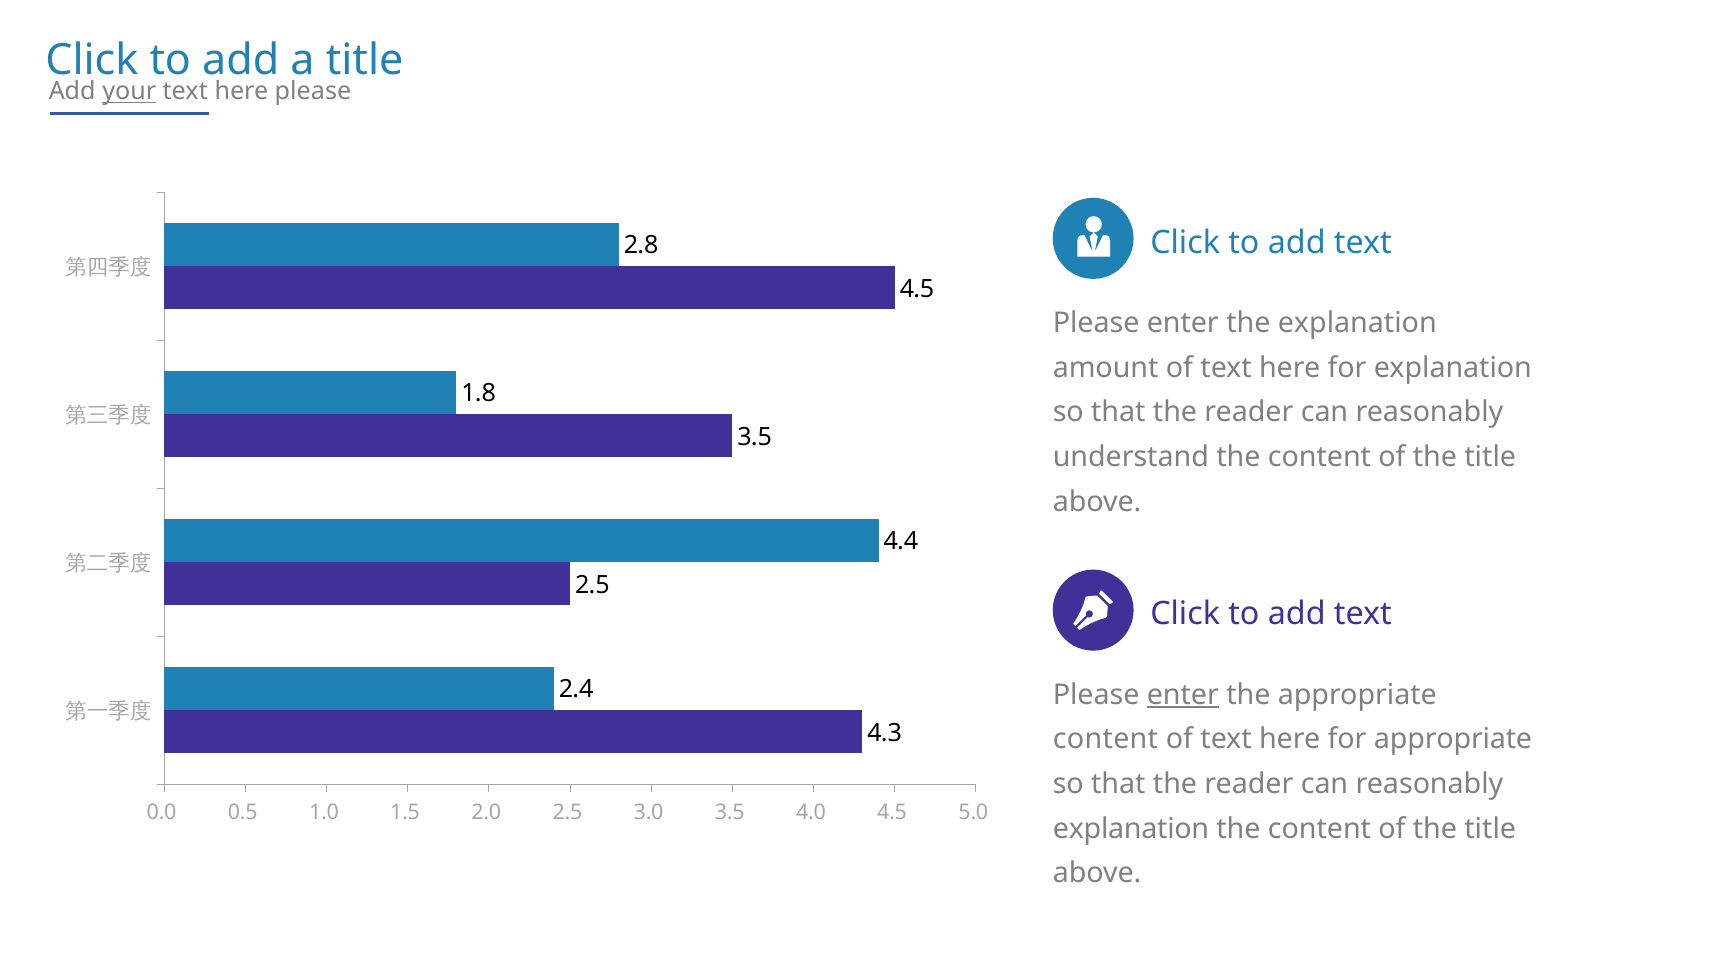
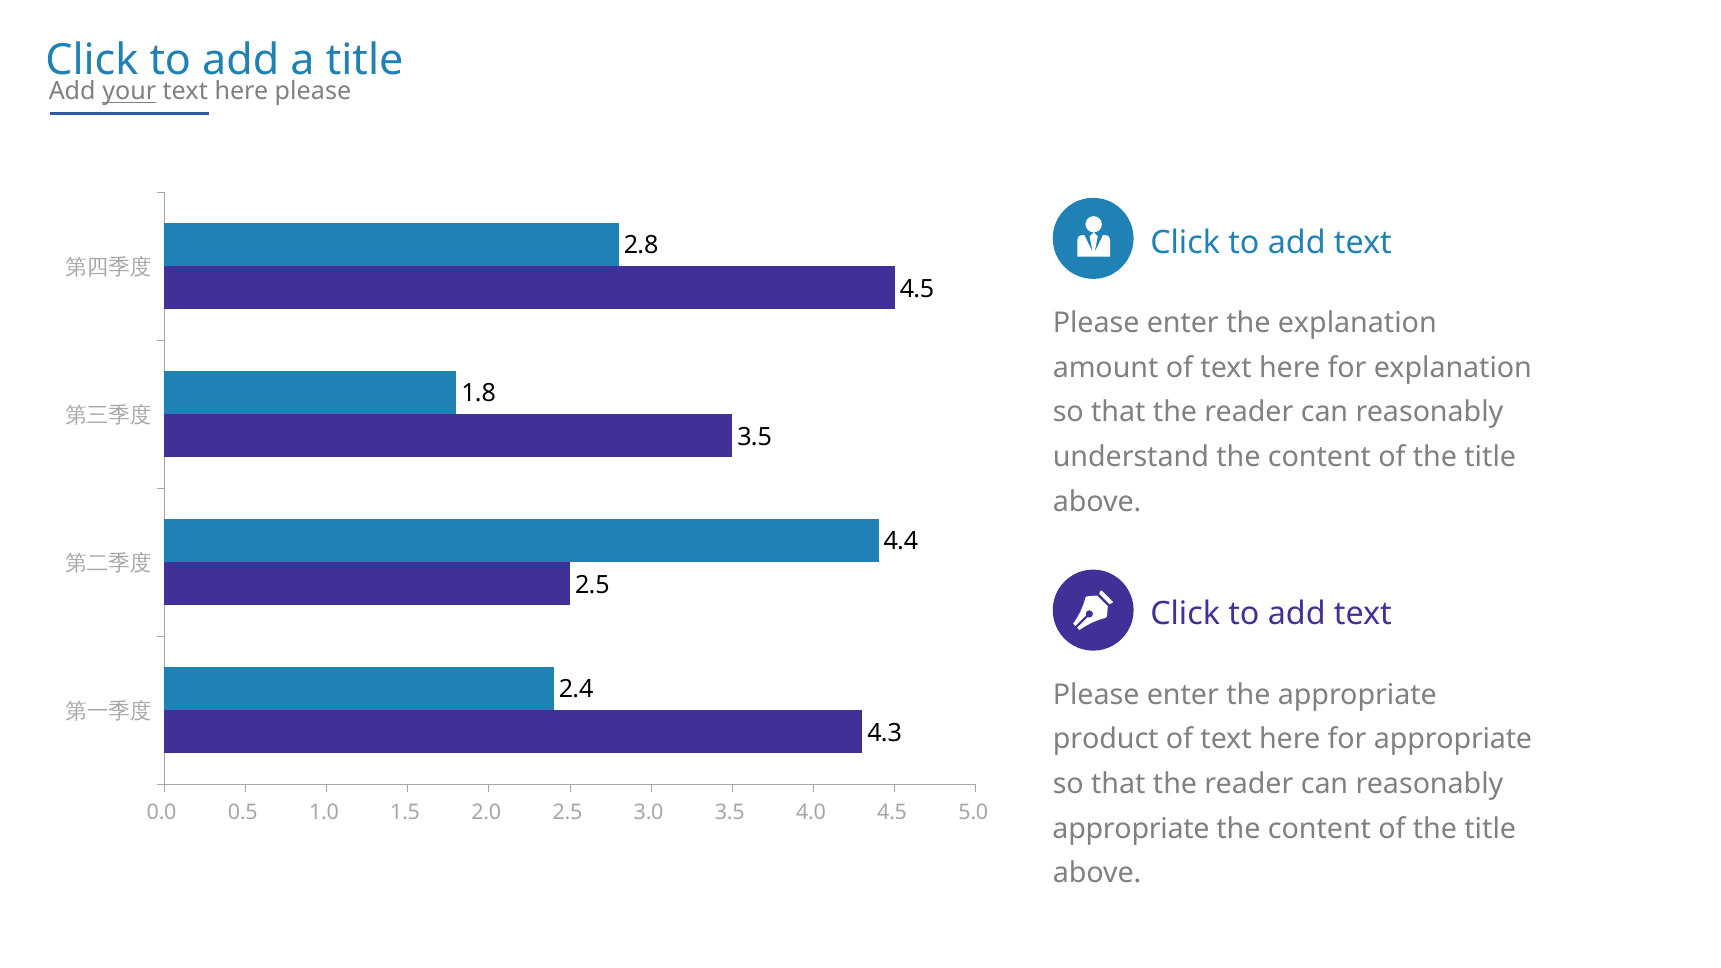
enter at (1183, 695) underline: present -> none
content at (1105, 739): content -> product
explanation at (1131, 829): explanation -> appropriate
